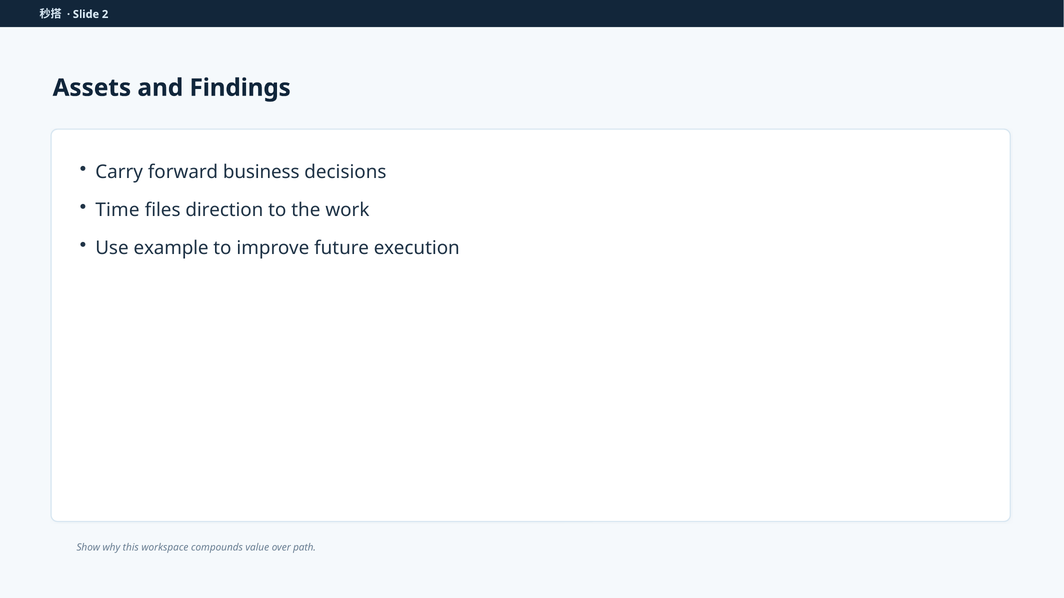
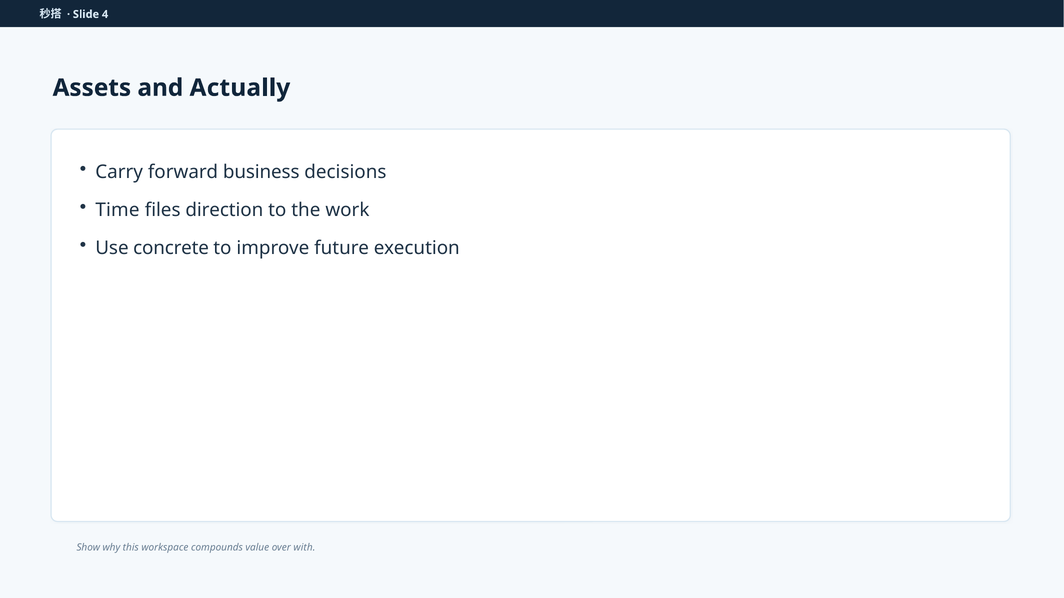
2: 2 -> 4
Findings: Findings -> Actually
example: example -> concrete
path: path -> with
